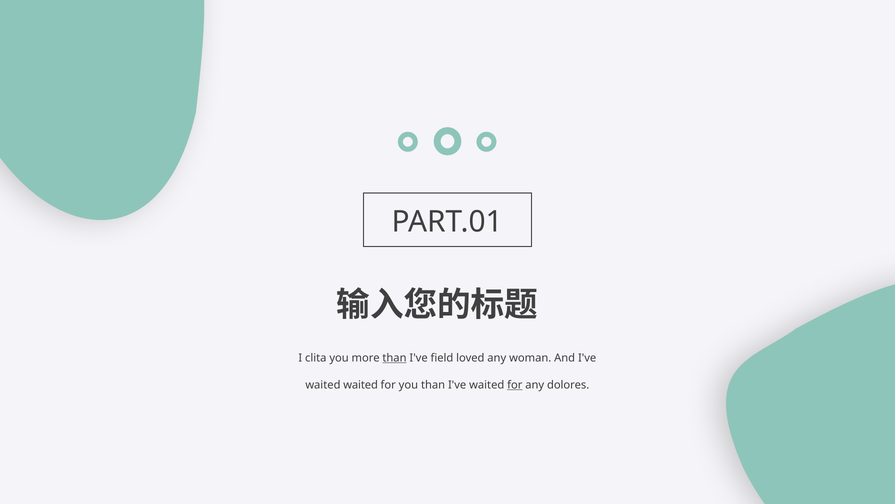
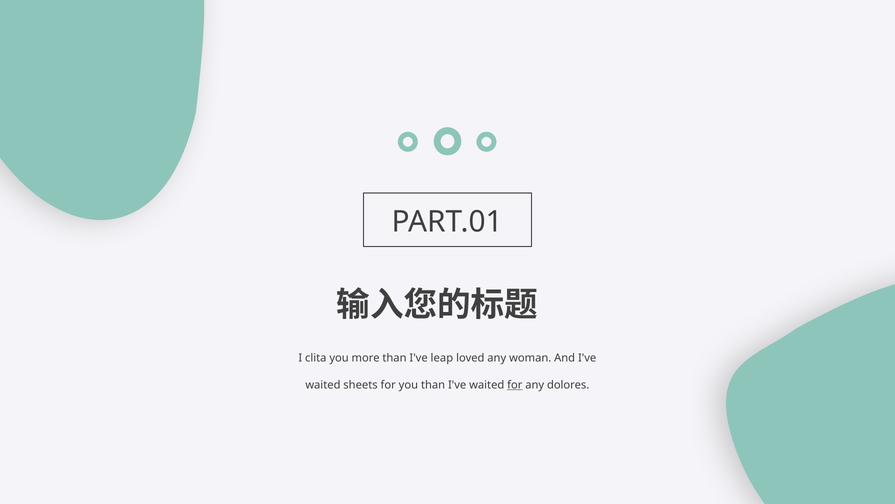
than at (394, 358) underline: present -> none
field: field -> leap
waited waited: waited -> sheets
